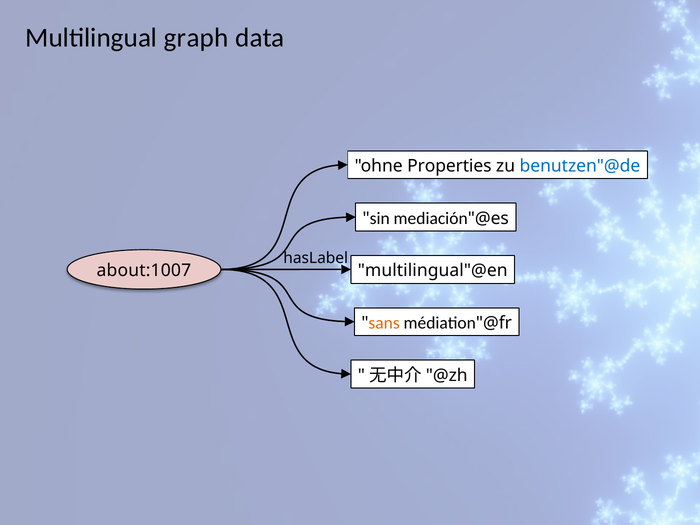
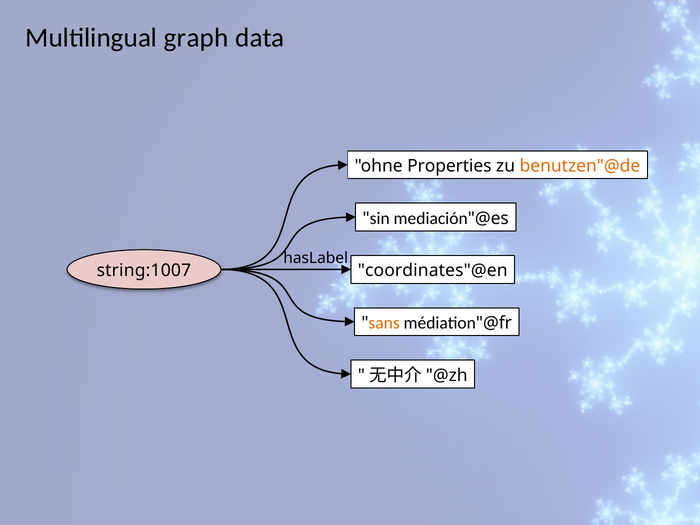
benutzen"@de colour: blue -> orange
about:1007: about:1007 -> string:1007
multilingual"@en: multilingual"@en -> coordinates"@en
